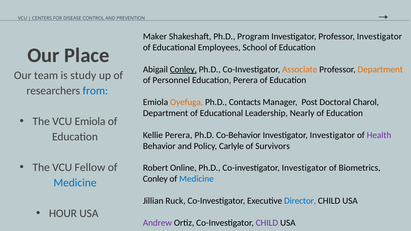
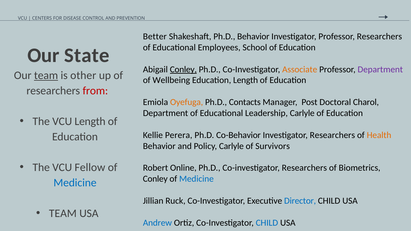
Maker: Maker -> Better
Ph.D Program: Program -> Behavior
Professor Investigator: Investigator -> Researchers
Place: Place -> State
Department at (380, 69) colour: orange -> purple
team at (46, 75) underline: none -> present
study: study -> other
Personnel: Personnel -> Wellbeing
Education Perera: Perera -> Length
from colour: blue -> red
Leadership Nearly: Nearly -> Carlyle
VCU Emiola: Emiola -> Length
Investigator Investigator: Investigator -> Researchers
Health colour: purple -> orange
Co-investigator Investigator: Investigator -> Researchers
HOUR at (63, 214): HOUR -> TEAM
Andrew colour: purple -> blue
CHILD at (267, 223) colour: purple -> blue
